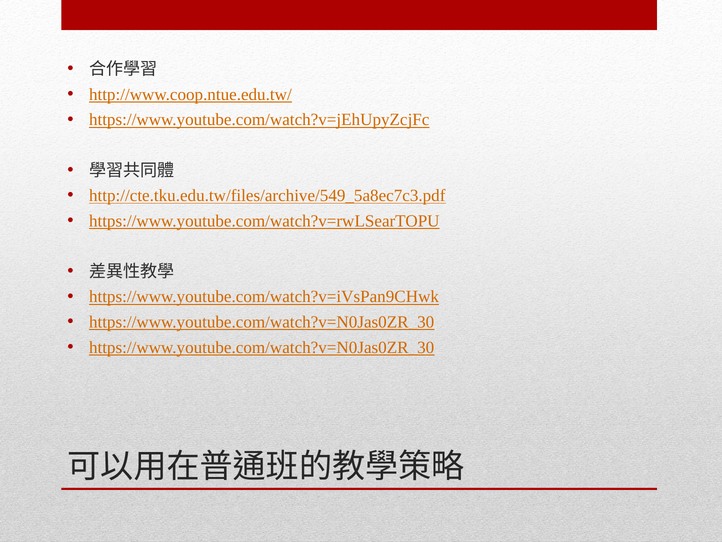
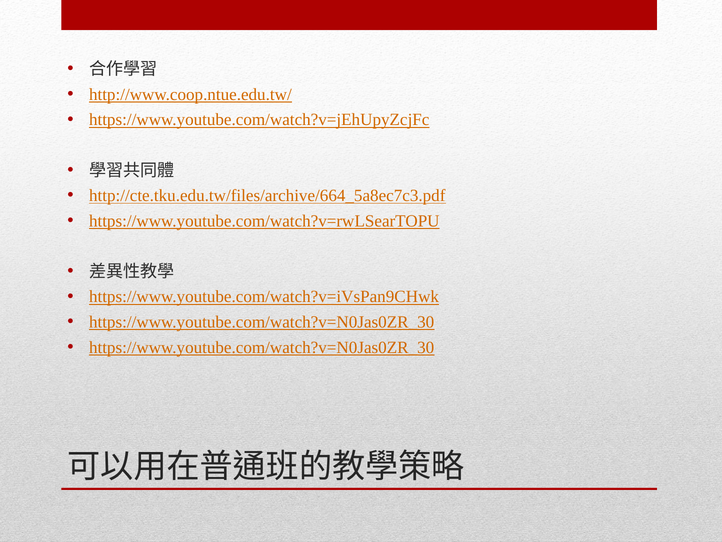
http://cte.tku.edu.tw/files/archive/549_5a8ec7c3.pdf: http://cte.tku.edu.tw/files/archive/549_5a8ec7c3.pdf -> http://cte.tku.edu.tw/files/archive/664_5a8ec7c3.pdf
